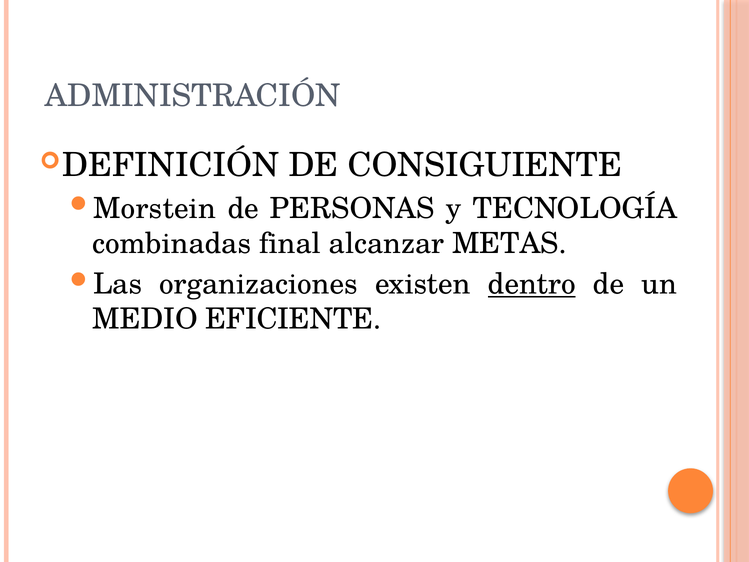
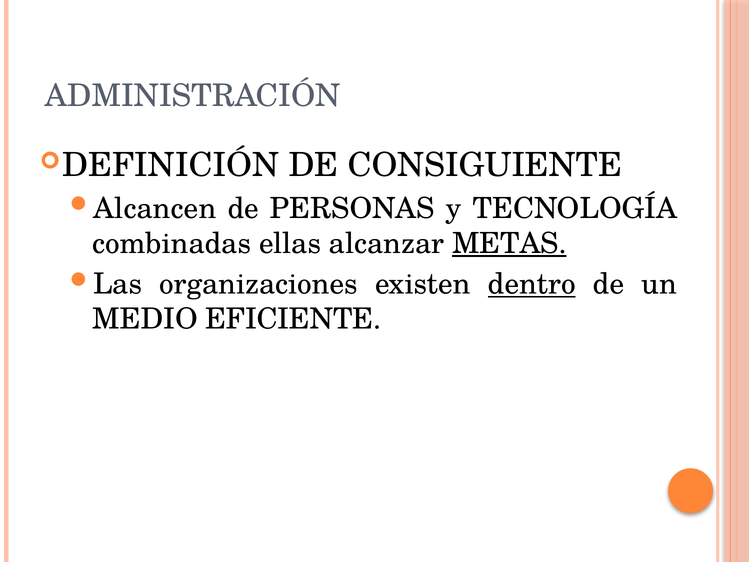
Morstein: Morstein -> Alcancen
final: final -> ellas
METAS underline: none -> present
